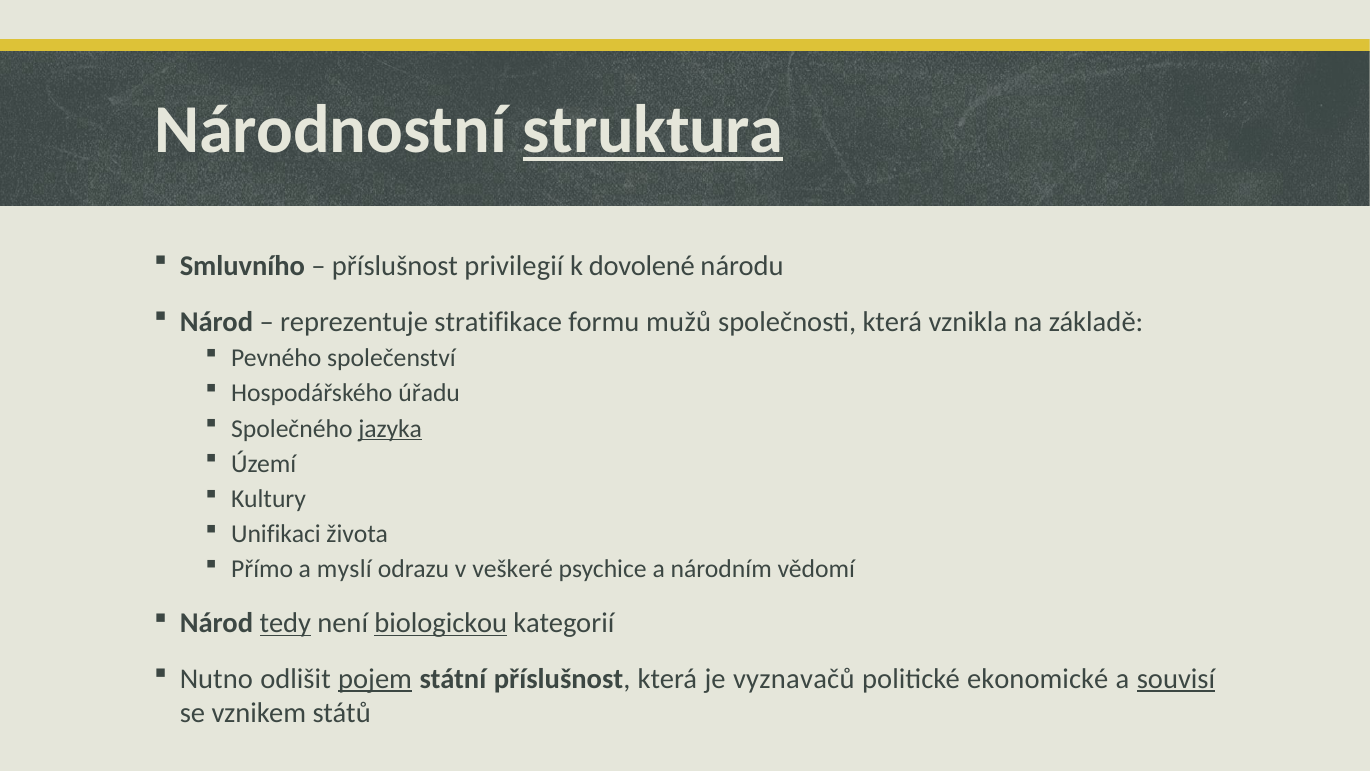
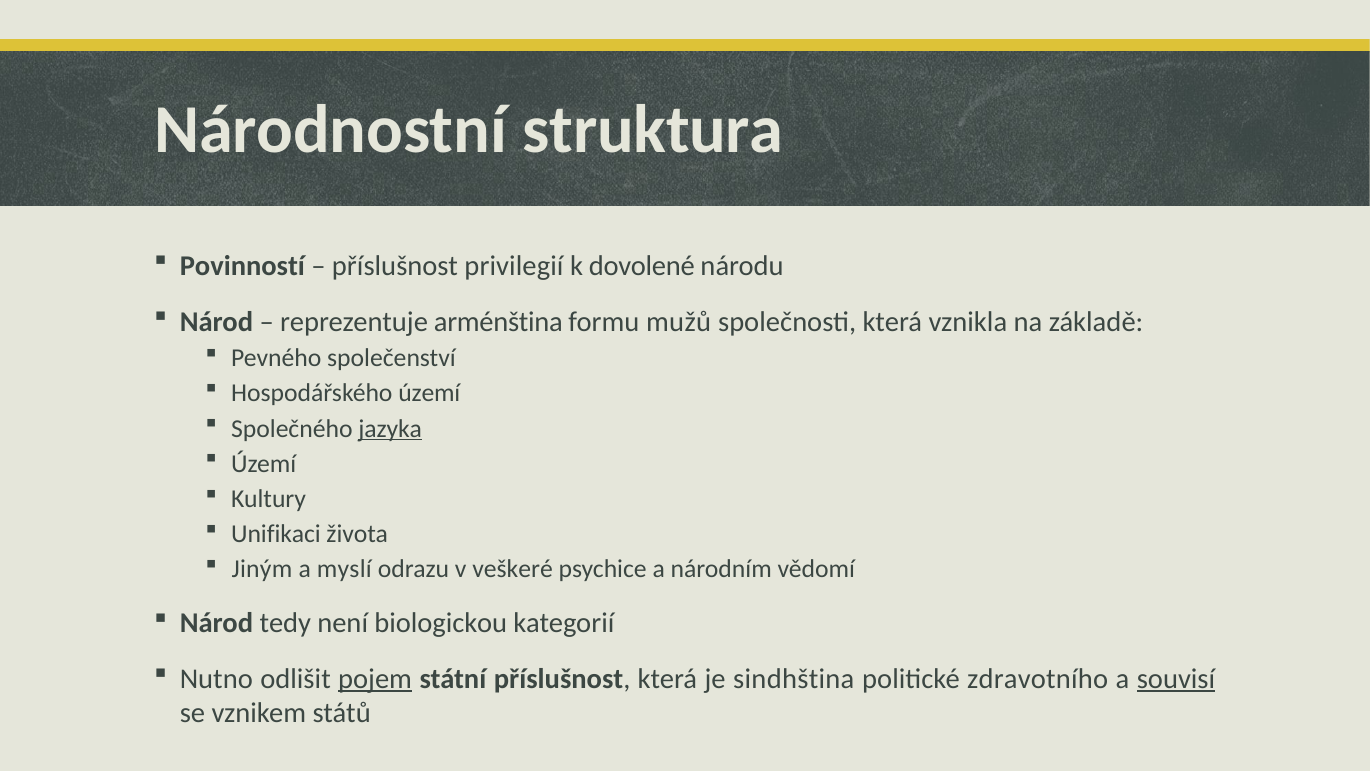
struktura underline: present -> none
Smluvního: Smluvního -> Povinností
stratifikace: stratifikace -> arménština
Hospodářského úřadu: úřadu -> území
Přímo: Přímo -> Jiným
tedy underline: present -> none
biologickou underline: present -> none
vyznavačů: vyznavačů -> sindhština
ekonomické: ekonomické -> zdravotního
